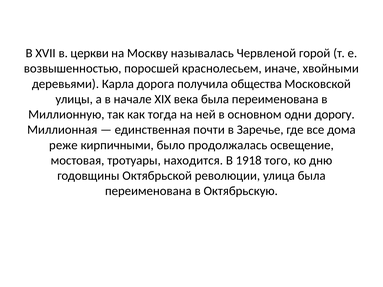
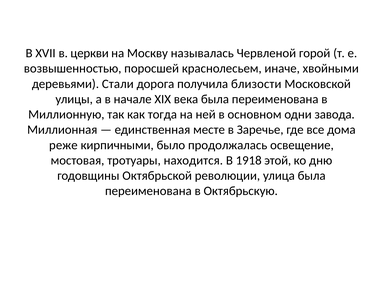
Карла: Карла -> Стали
общества: общества -> близости
дорогу: дорогу -> завода
почти: почти -> месте
того: того -> этой
